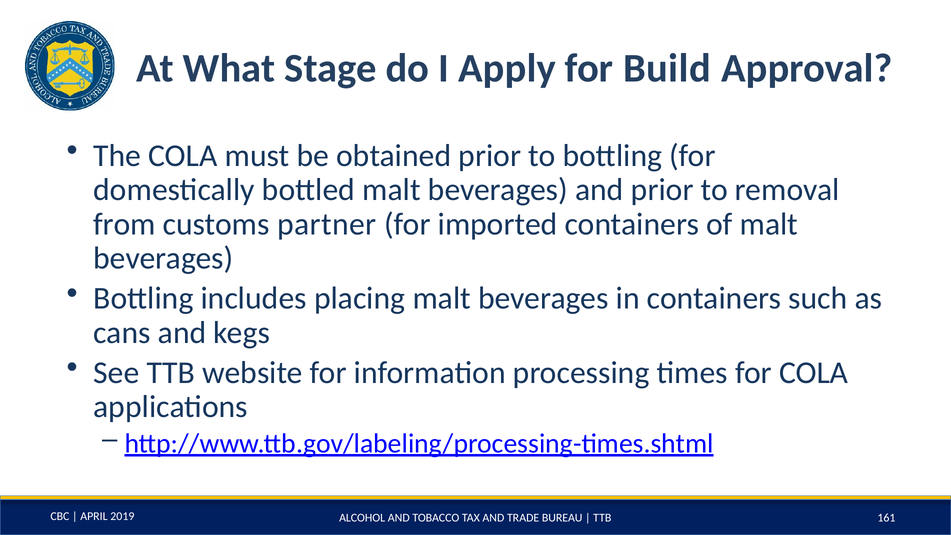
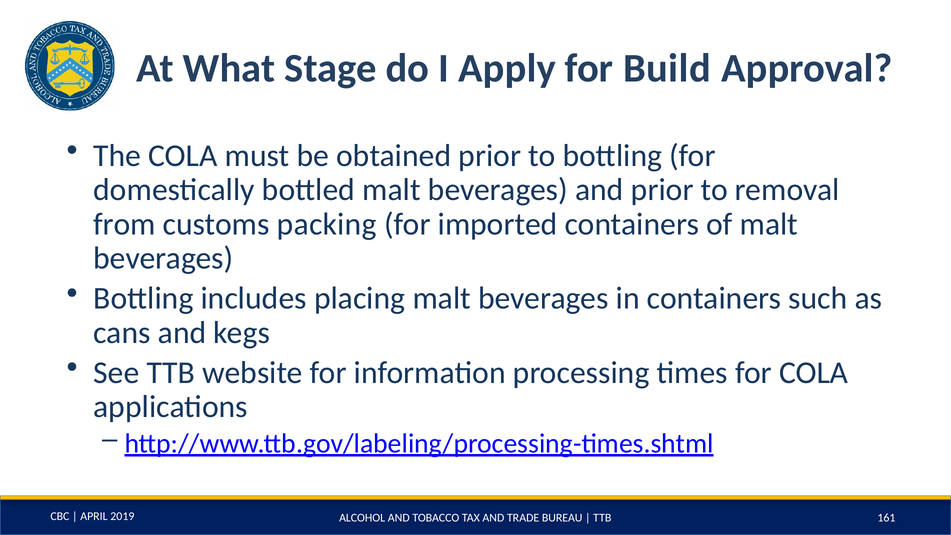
partner: partner -> packing
